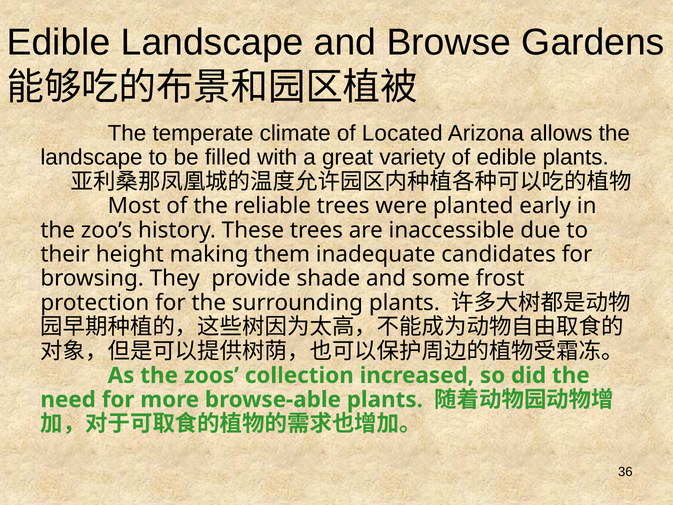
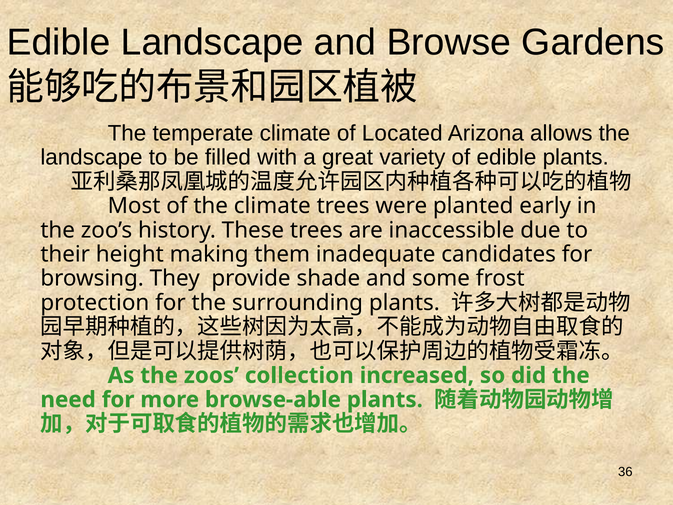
the reliable: reliable -> climate
